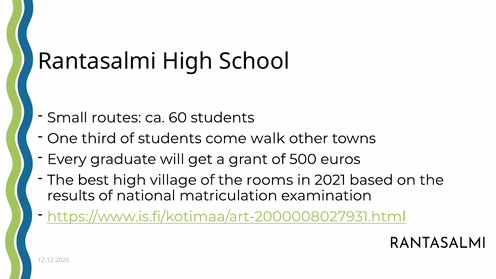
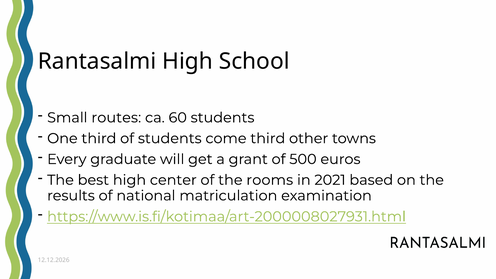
come walk: walk -> third
village: village -> center
